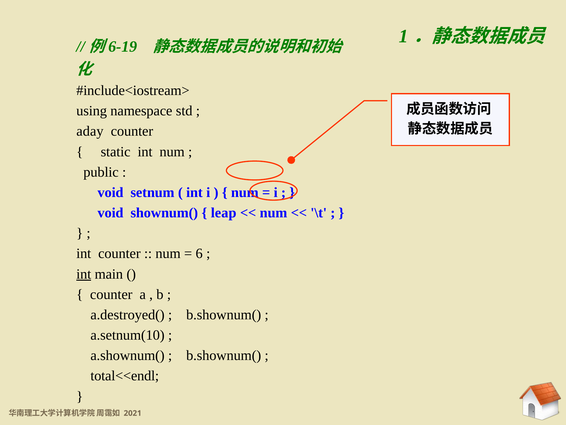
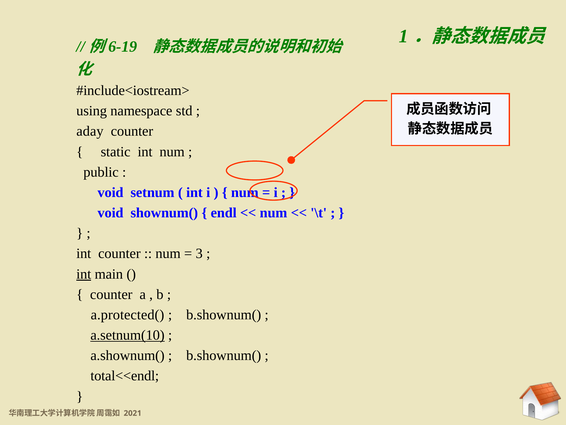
leap: leap -> endl
6: 6 -> 3
a.destroyed(: a.destroyed( -> a.protected(
a.setnum(10 underline: none -> present
